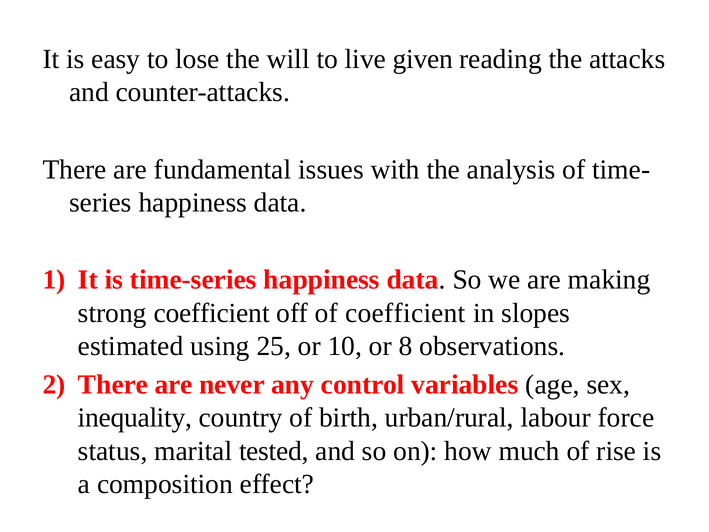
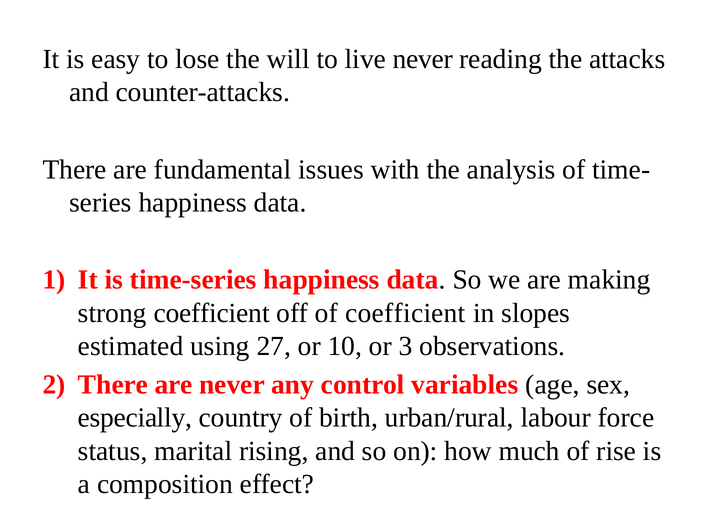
live given: given -> never
25: 25 -> 27
8: 8 -> 3
inequality: inequality -> especially
tested: tested -> rising
